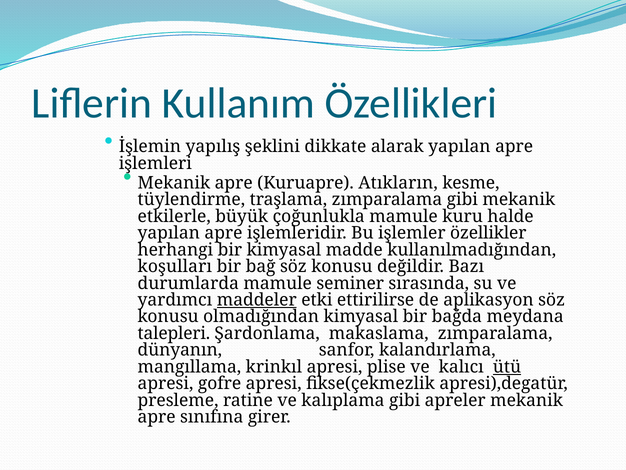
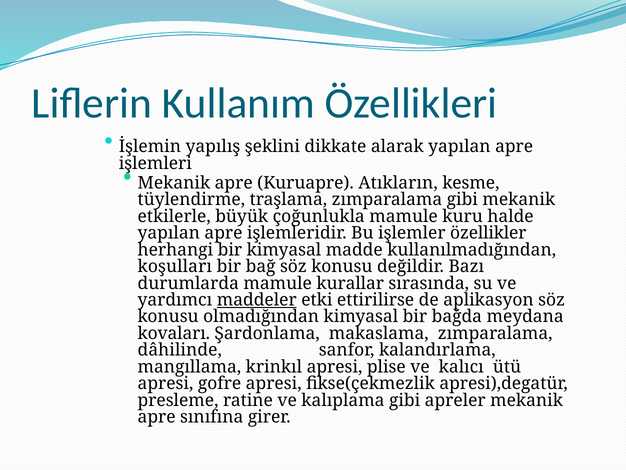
seminer: seminer -> kurallar
talepleri: talepleri -> kovaları
dünyanın: dünyanın -> dâhilinde
ütü underline: present -> none
